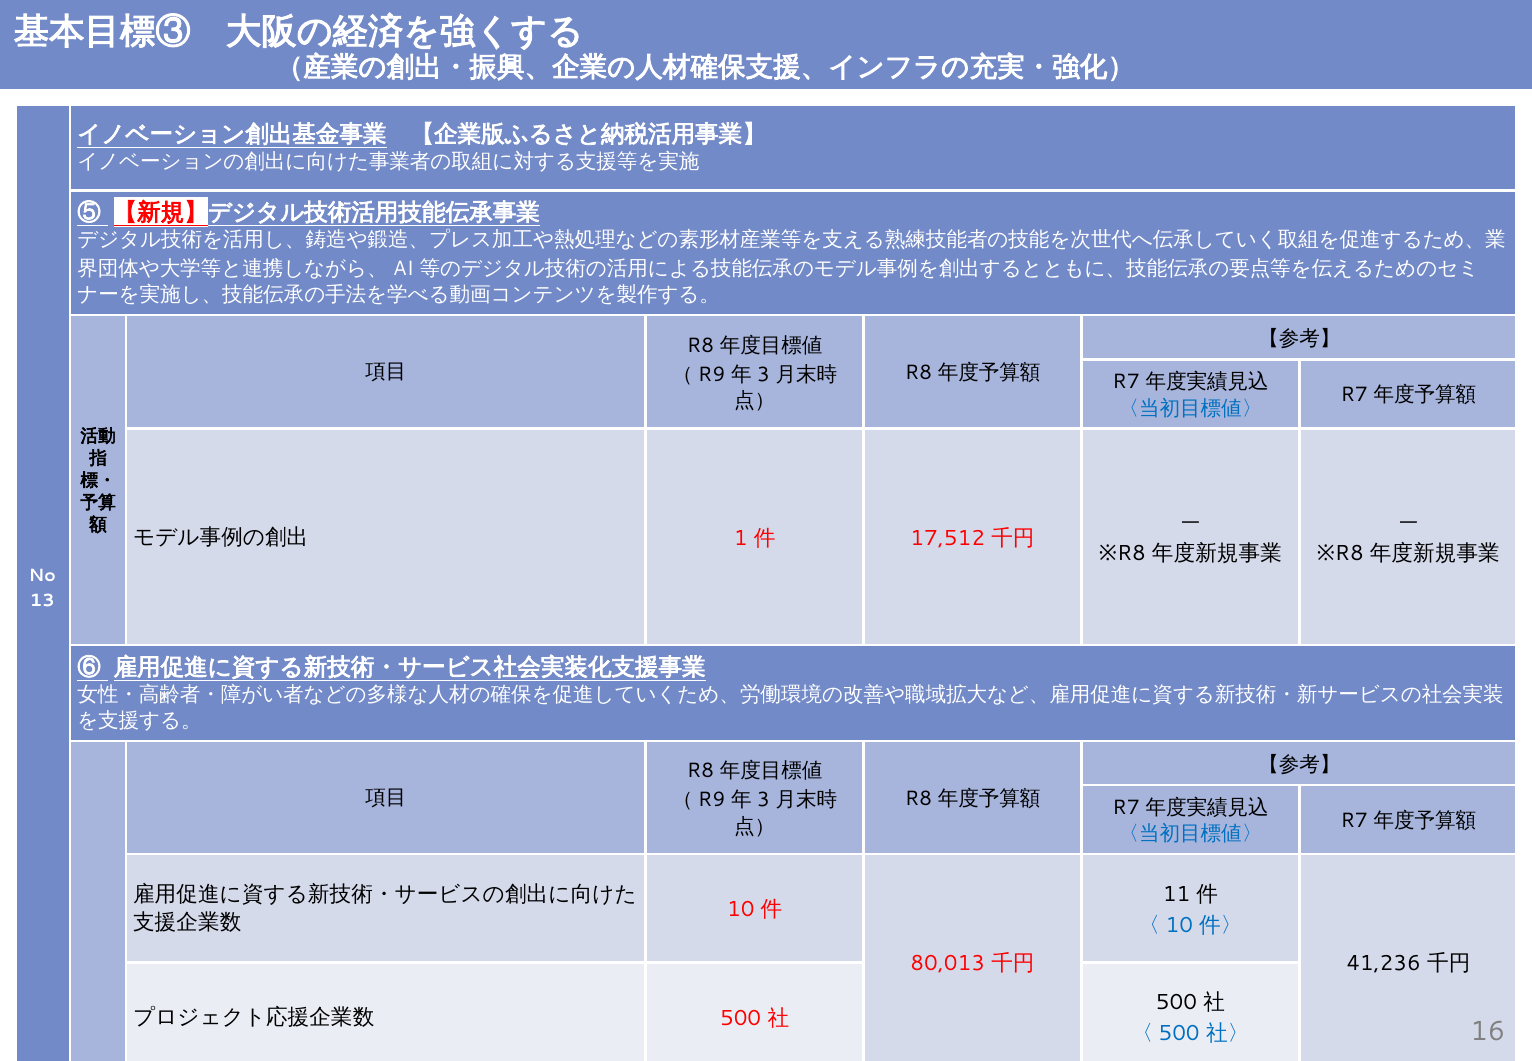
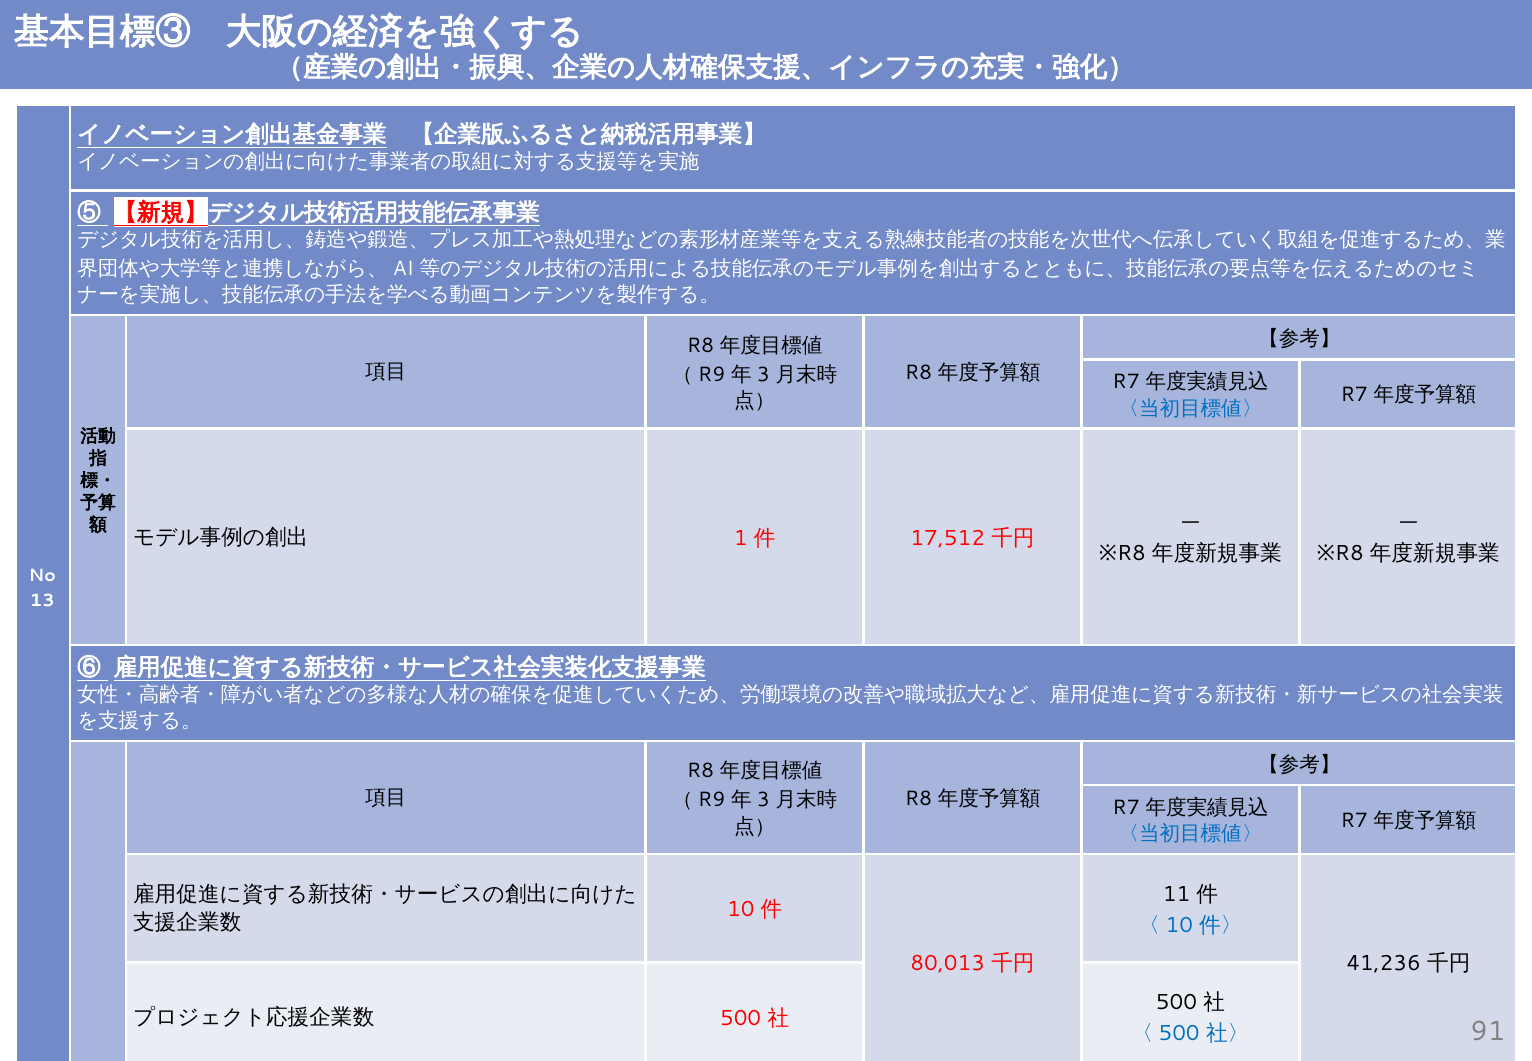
16: 16 -> 91
